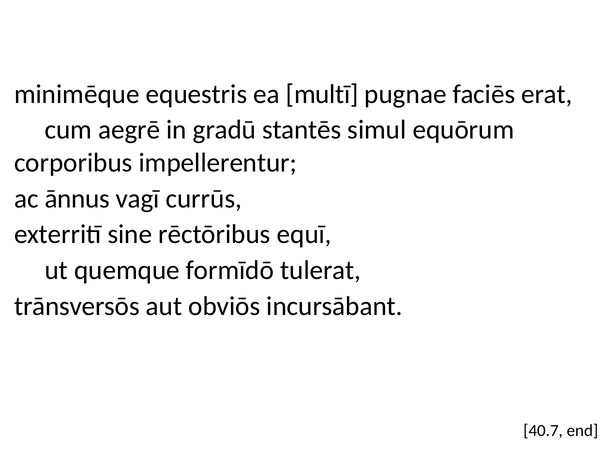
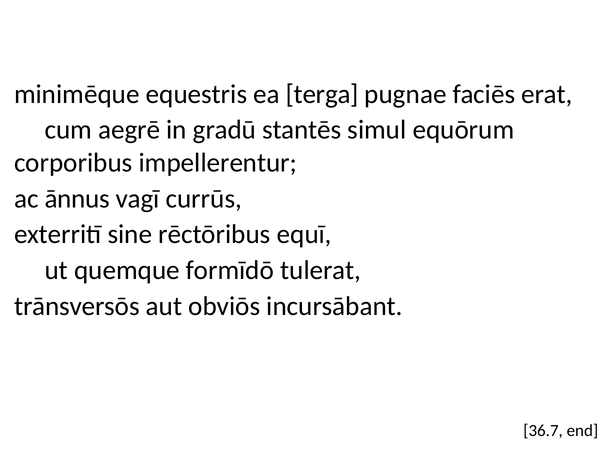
multī: multī -> terga
40.7: 40.7 -> 36.7
